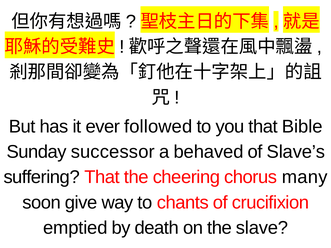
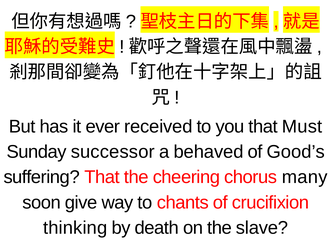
followed: followed -> received
Bible: Bible -> Must
Slave’s: Slave’s -> Good’s
emptied: emptied -> thinking
